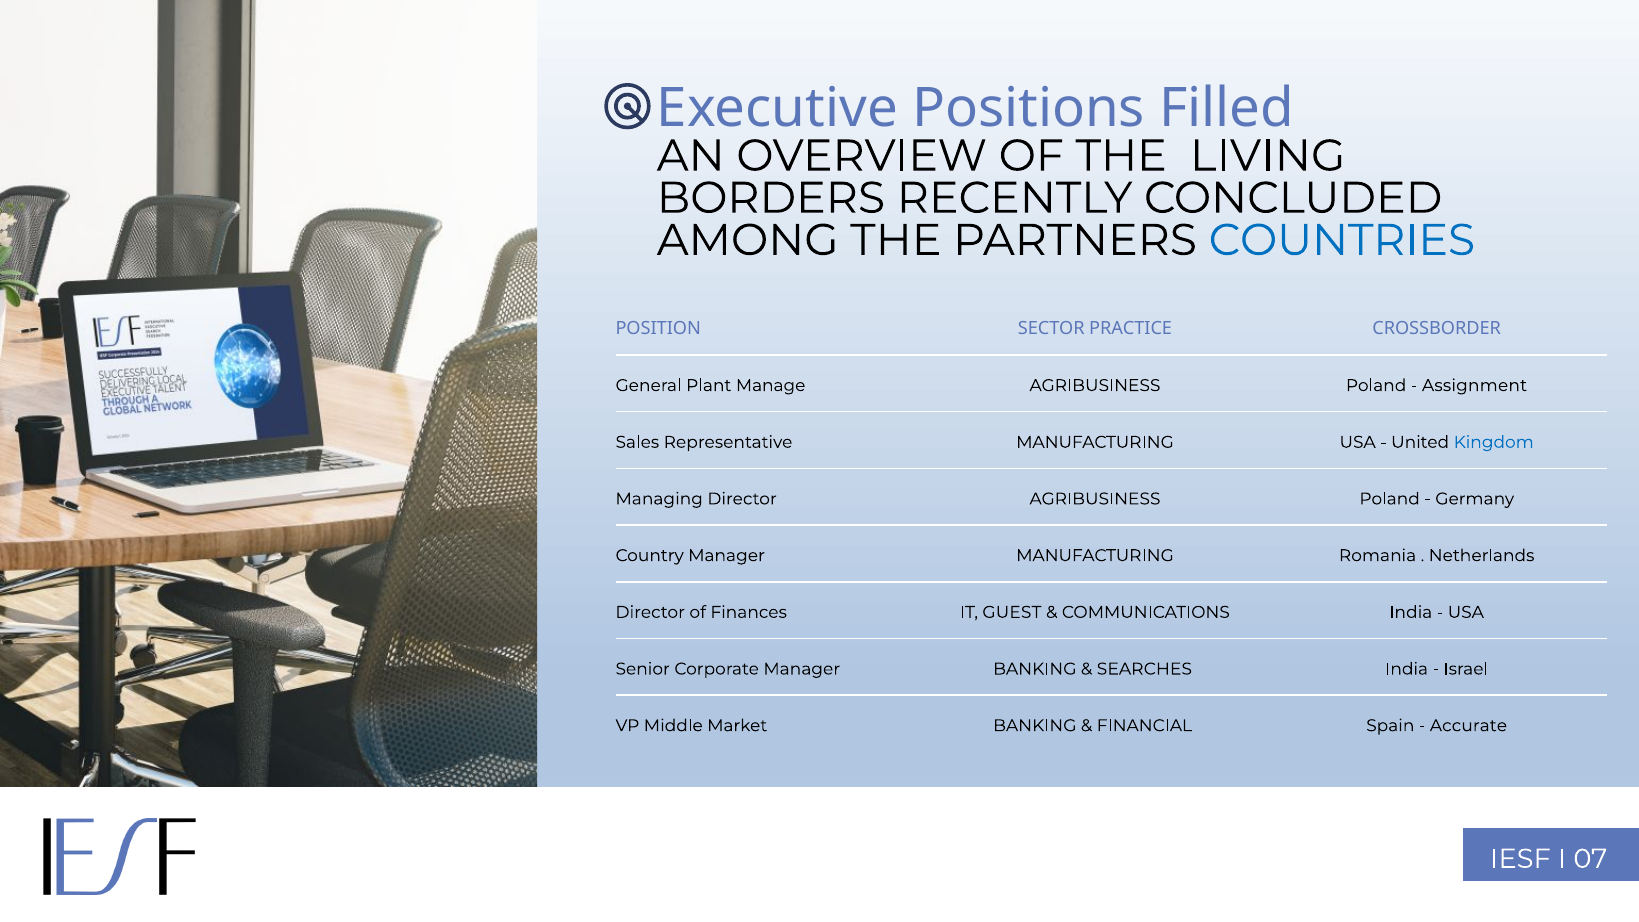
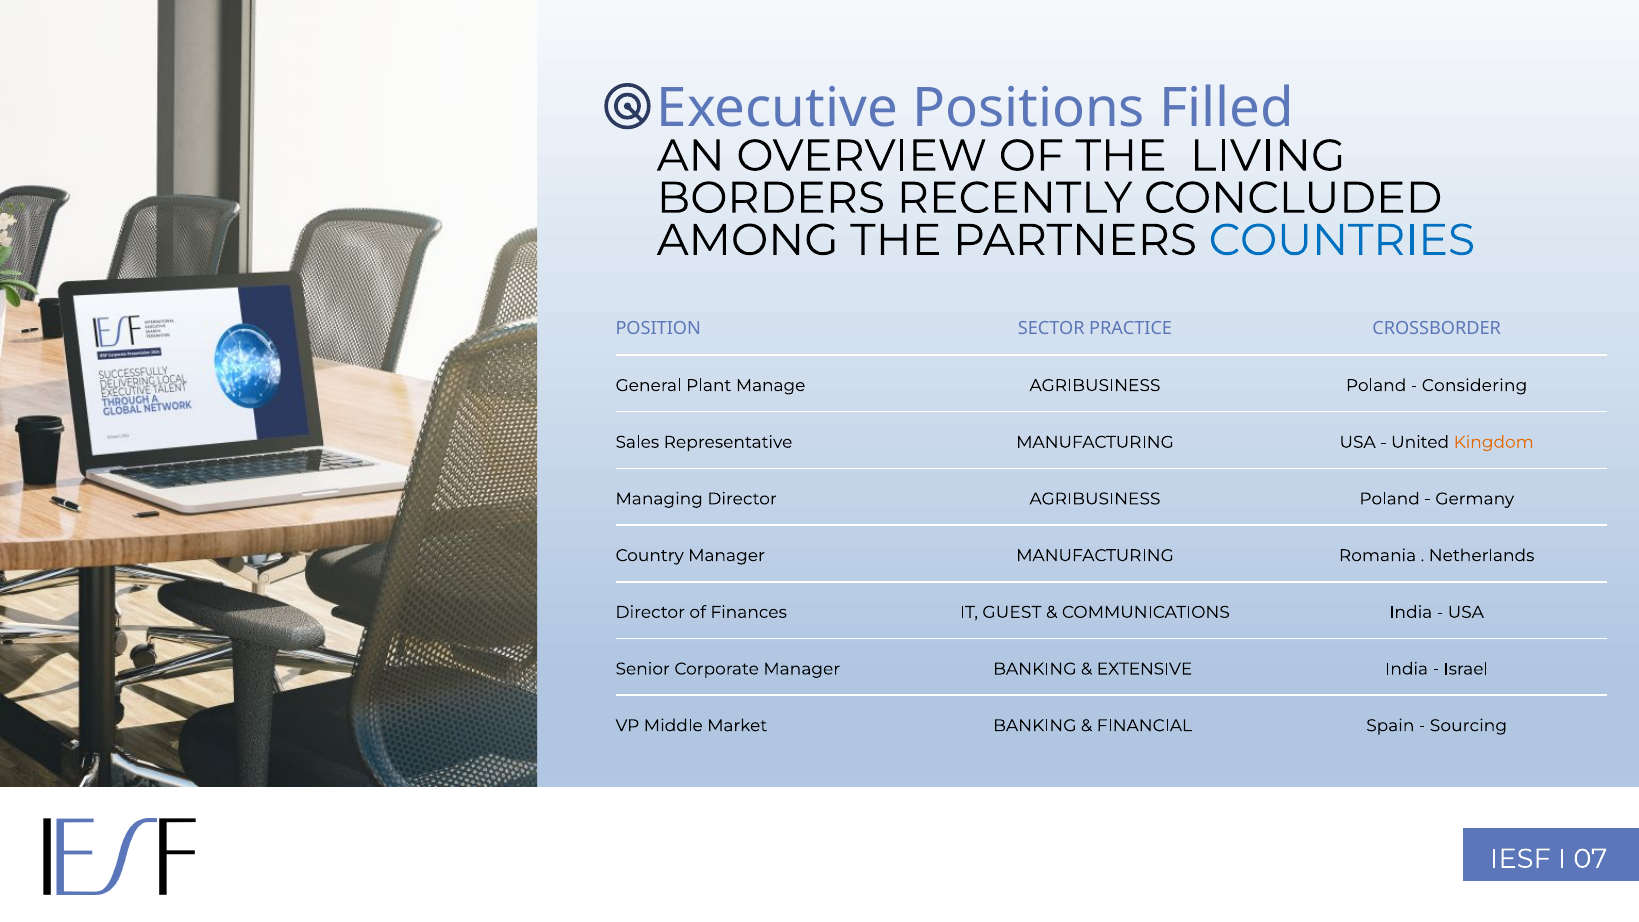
Assignment: Assignment -> Considering
Kingdom colour: blue -> orange
SEARCHES: SEARCHES -> EXTENSIVE
Accurate: Accurate -> Sourcing
